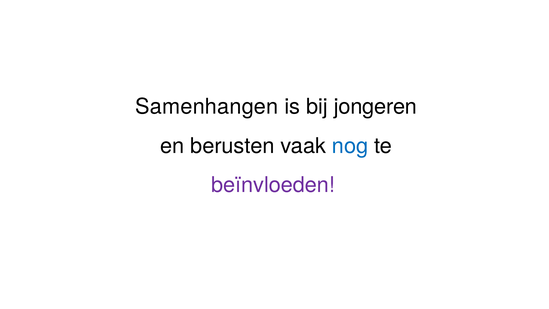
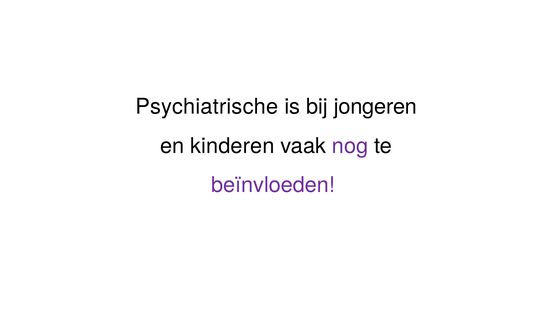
Samenhangen: Samenhangen -> Psychiatrische
berusten: berusten -> kinderen
nog colour: blue -> purple
